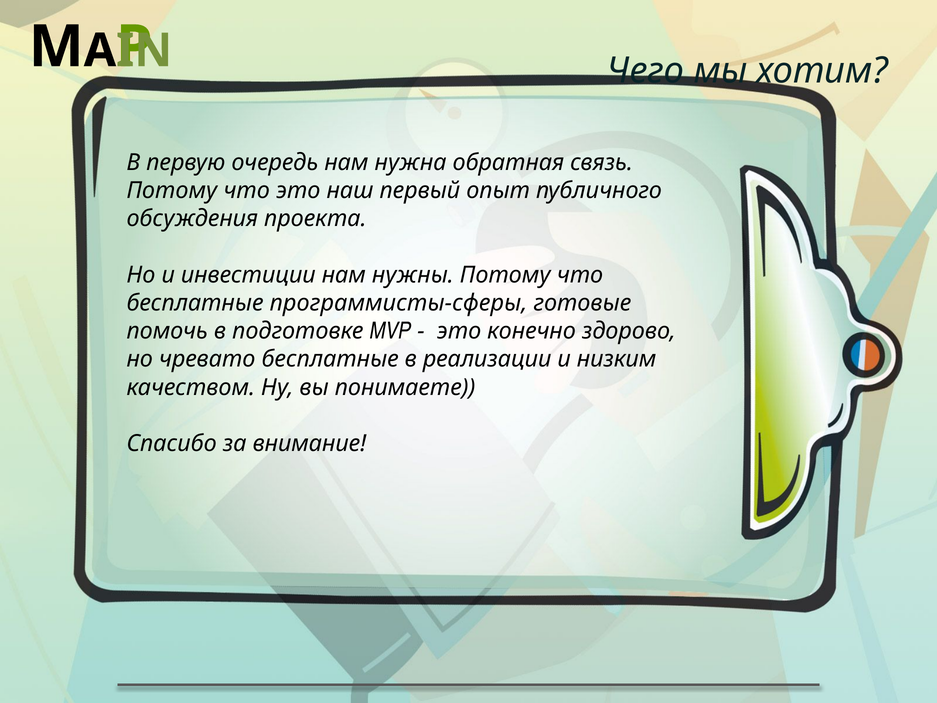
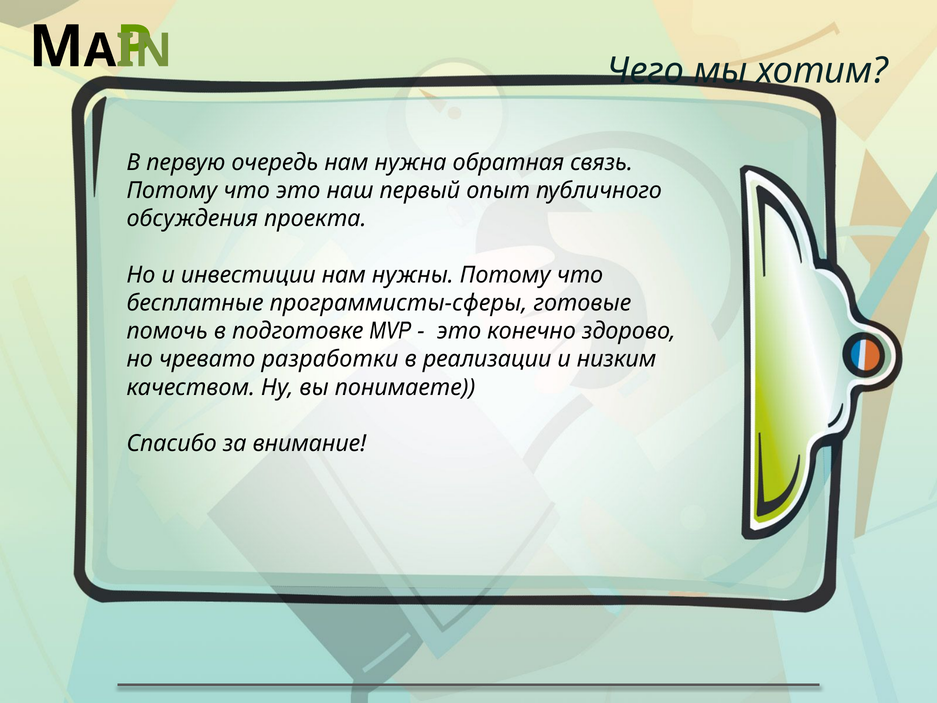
чревато бесплатные: бесплатные -> разработки
